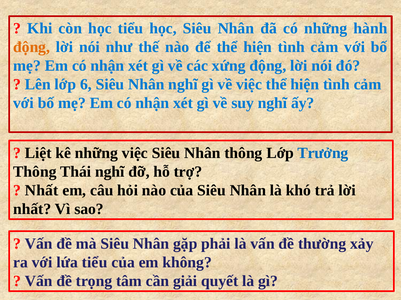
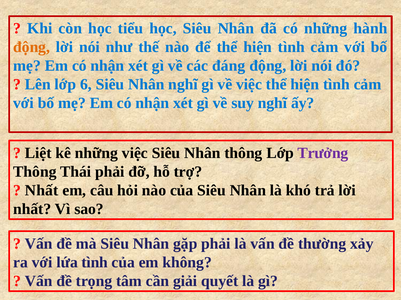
xứng: xứng -> đáng
Trưởng colour: blue -> purple
Thái nghĩ: nghĩ -> phải
lứa tiểu: tiểu -> tình
